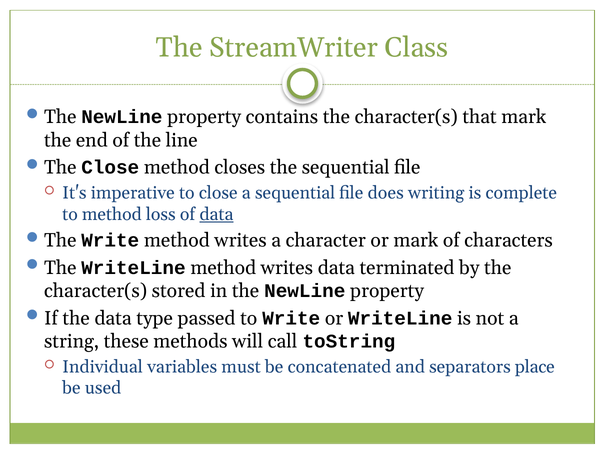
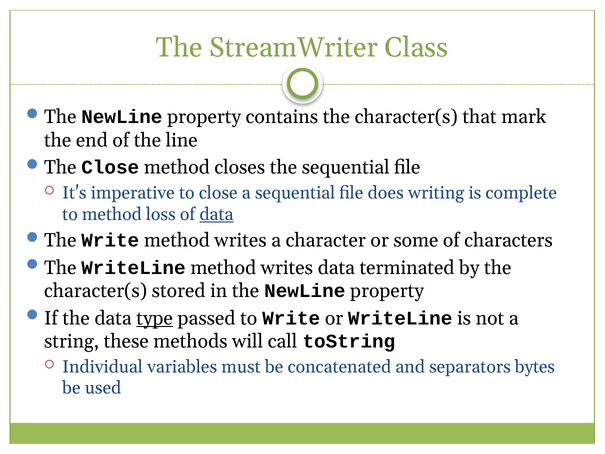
or mark: mark -> some
type underline: none -> present
place: place -> bytes
